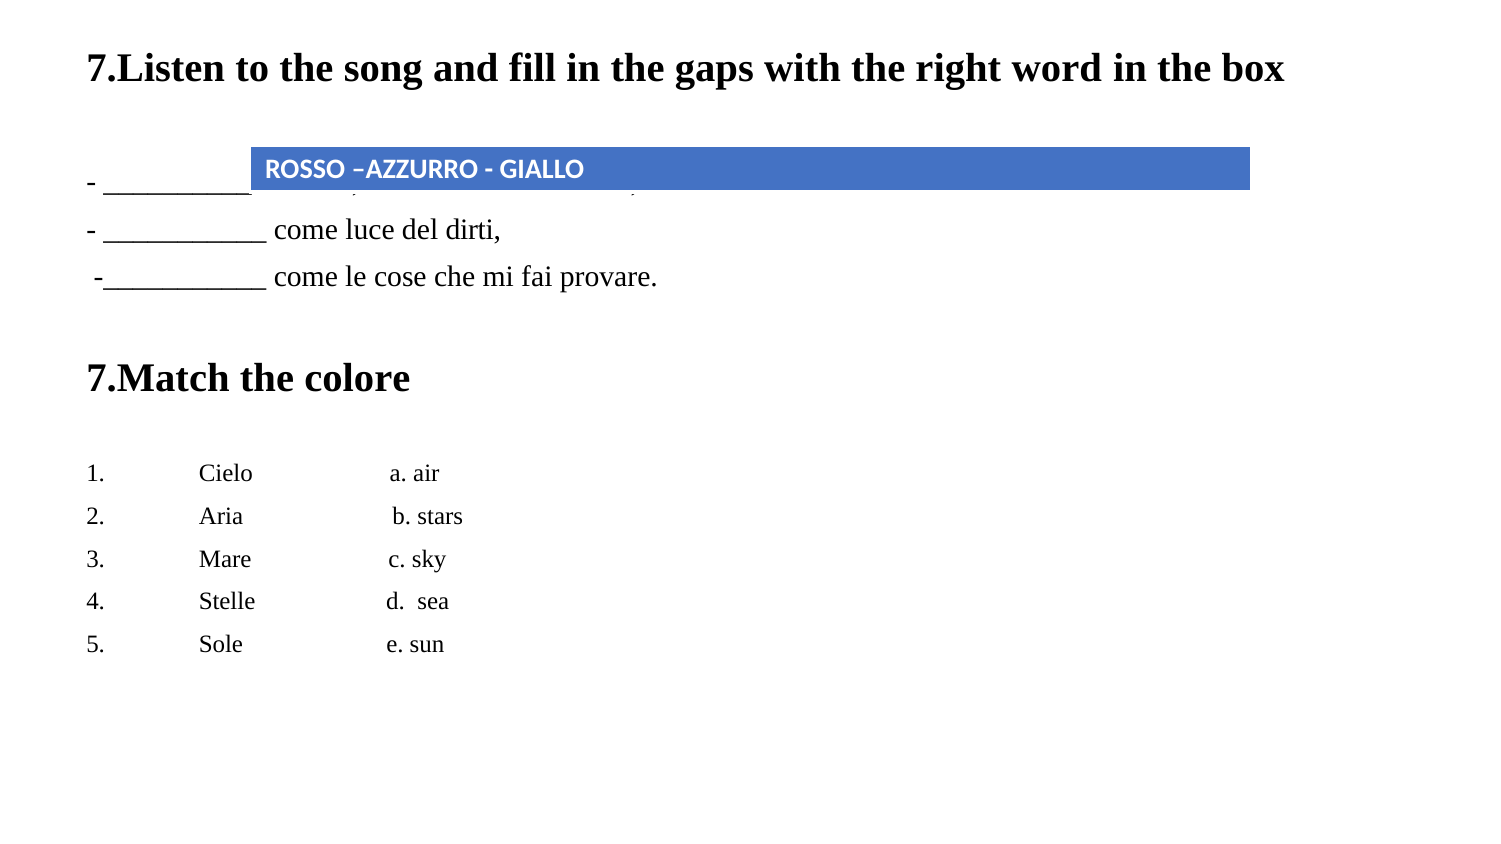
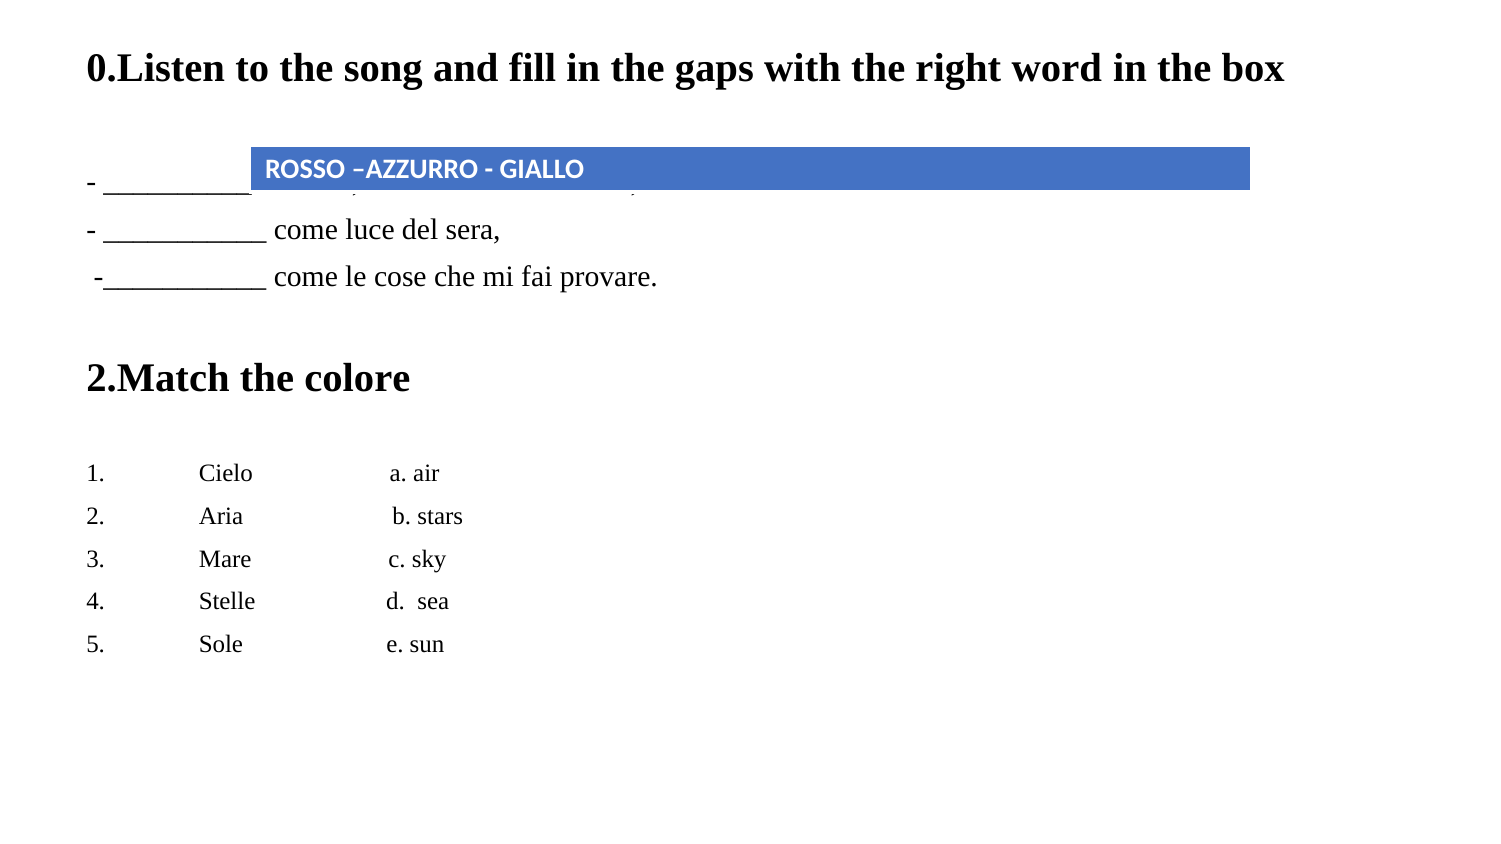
7.Listen: 7.Listen -> 0.Listen
dirti: dirti -> sera
7.Match: 7.Match -> 2.Match
